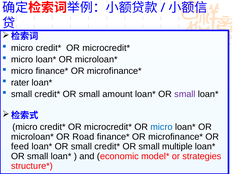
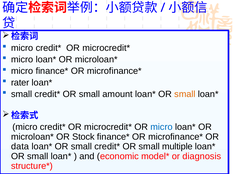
small at (185, 95) colour: purple -> orange
Road: Road -> Stock
feed: feed -> data
strategies: strategies -> diagnosis
